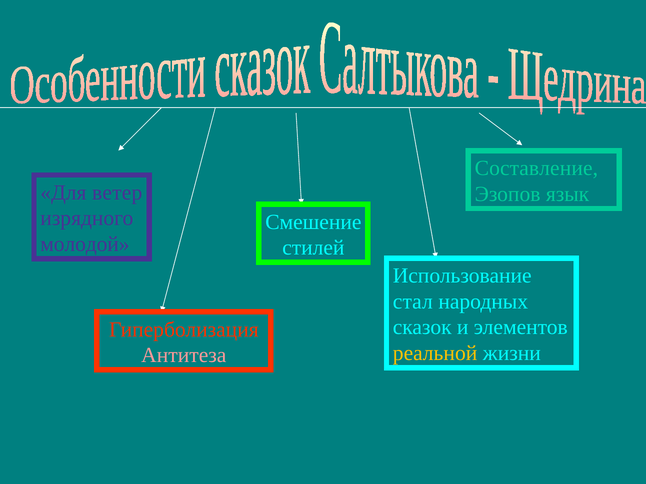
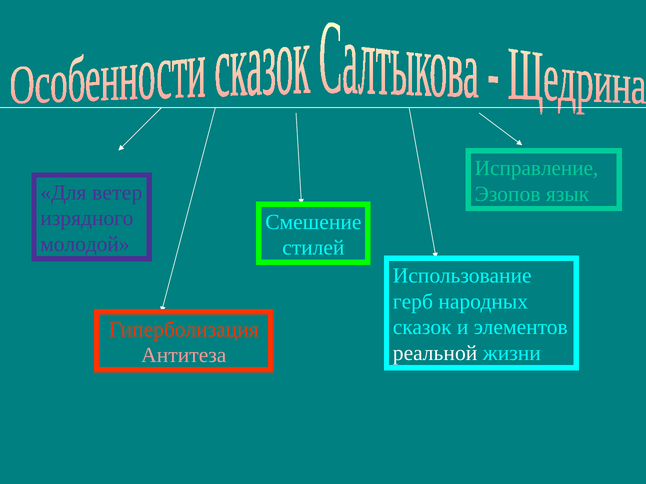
Составление: Составление -> Исправление
стал: стал -> герб
реальной colour: yellow -> white
